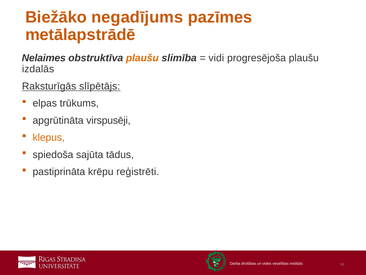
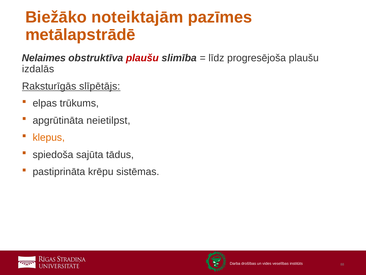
negadījums: negadījums -> noteiktajām
plaušu at (142, 58) colour: orange -> red
vidi: vidi -> līdz
virspusēji: virspusēji -> neietilpst
reģistrēti: reģistrēti -> sistēmas
